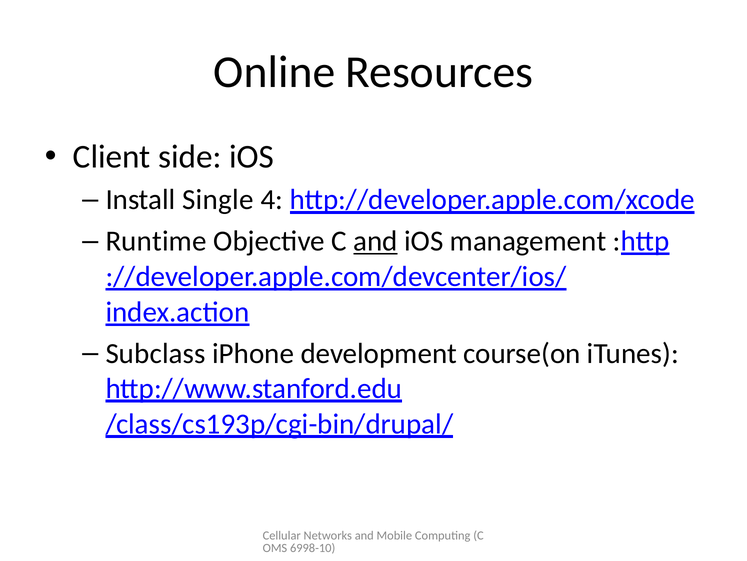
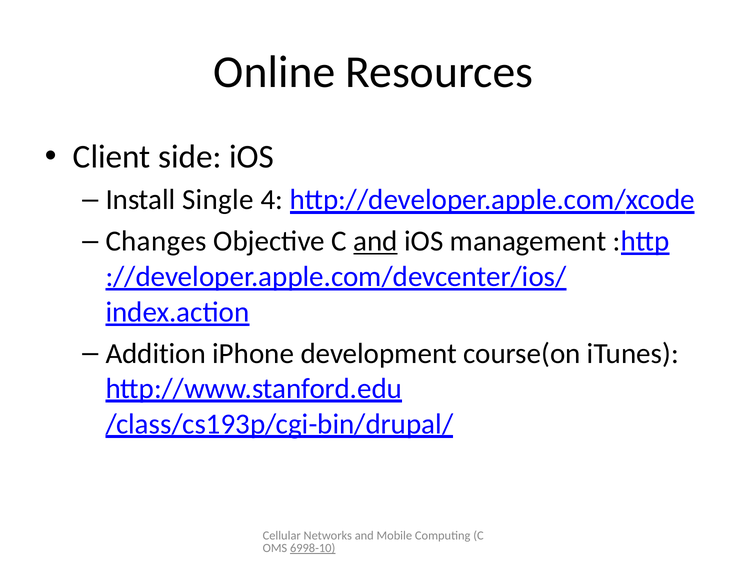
Runtime: Runtime -> Changes
Subclass: Subclass -> Addition
6998-10 underline: none -> present
